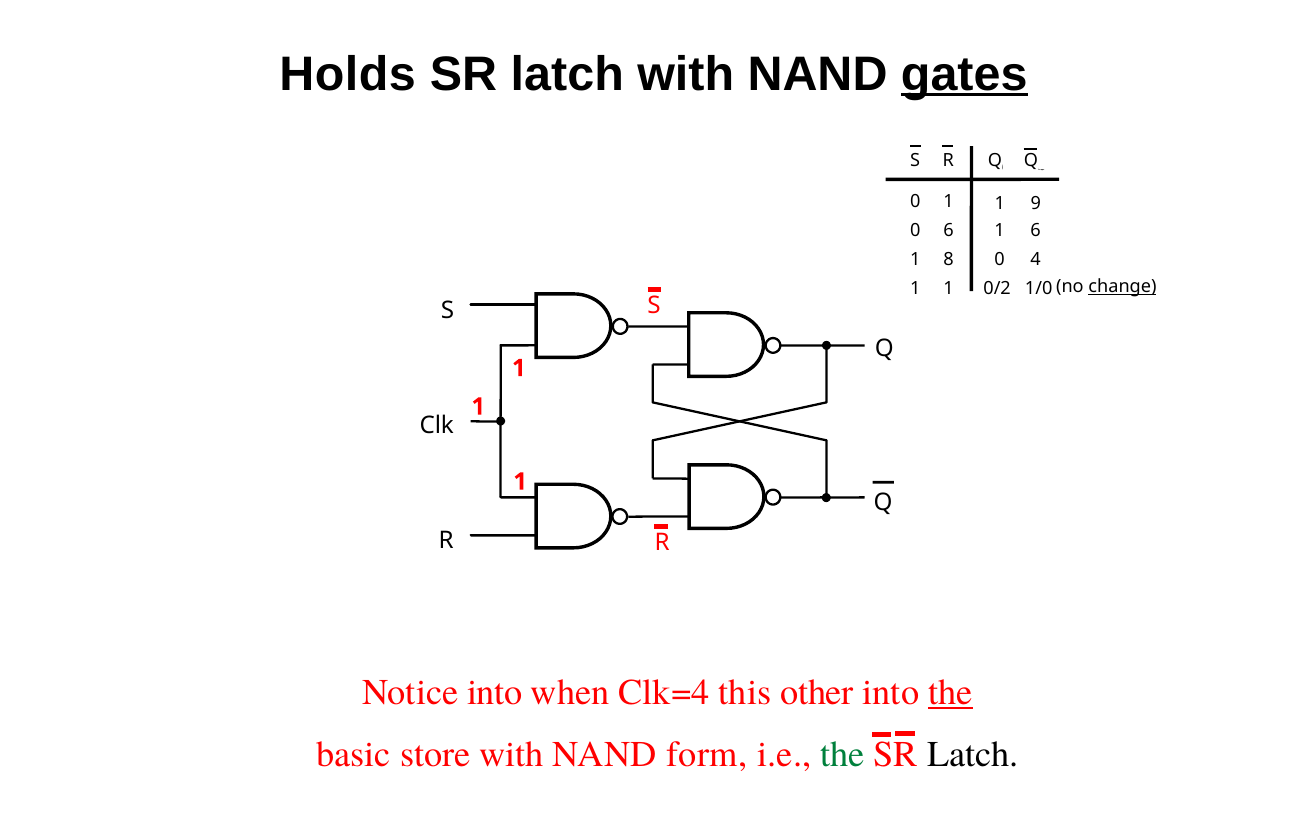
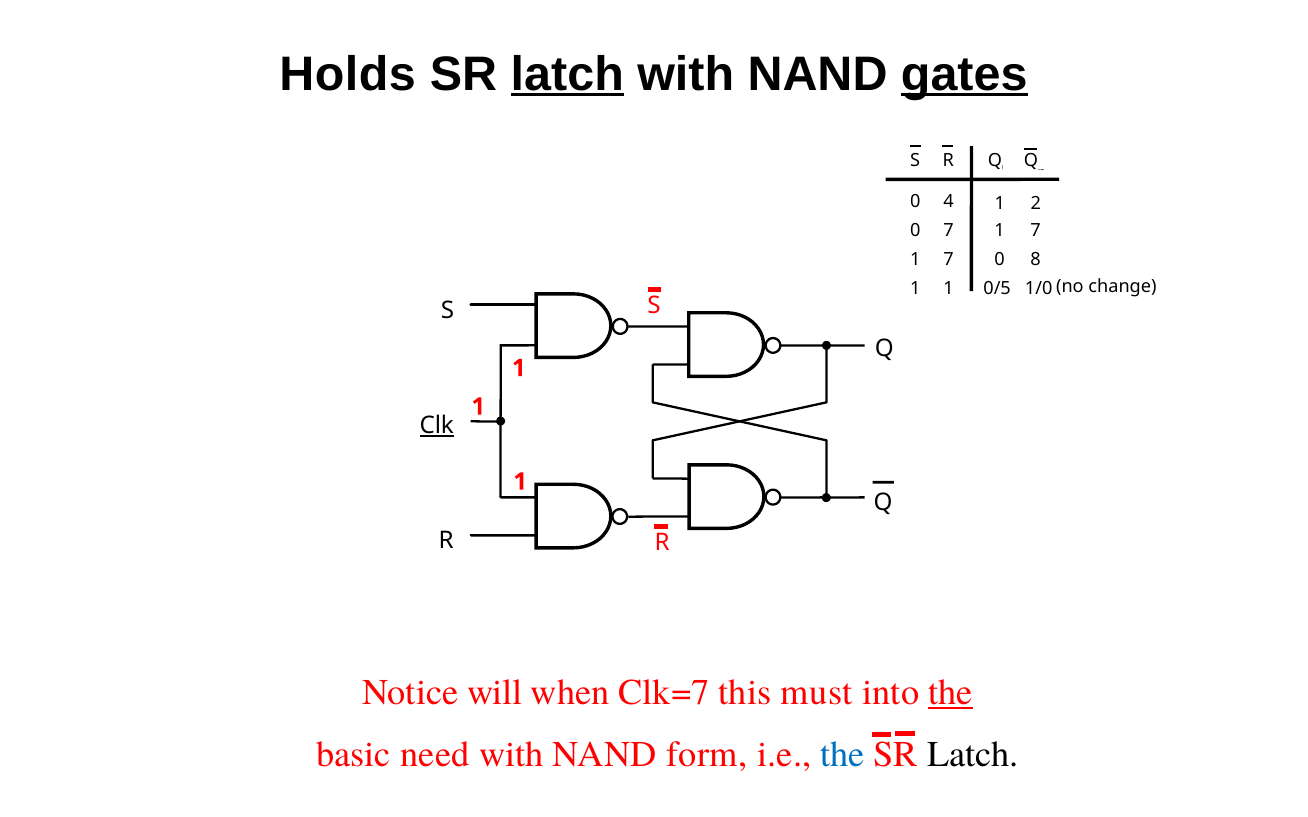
latch at (567, 74) underline: none -> present
0 1: 1 -> 4
9: 9 -> 2
0 6: 6 -> 7
6 at (1036, 231): 6 -> 7
8 at (949, 259): 8 -> 7
4: 4 -> 8
change underline: present -> none
0/2: 0/2 -> 0/5
Clk underline: none -> present
Notice into: into -> will
Clk=4: Clk=4 -> Clk=7
other: other -> must
store: store -> need
the at (842, 755) colour: green -> blue
